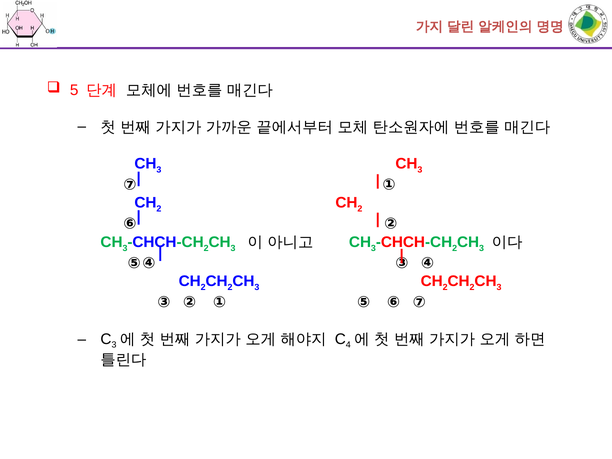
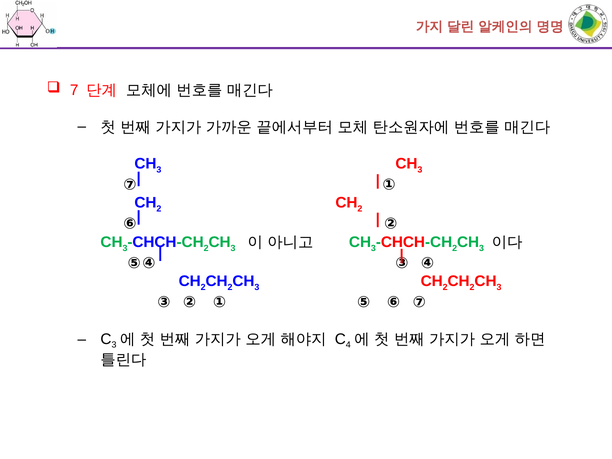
5: 5 -> 7
